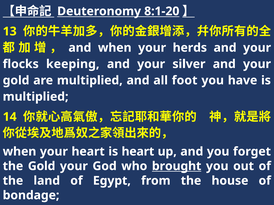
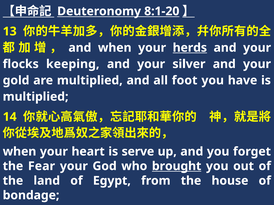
herds underline: none -> present
is heart: heart -> serve
the Gold: Gold -> Fear
